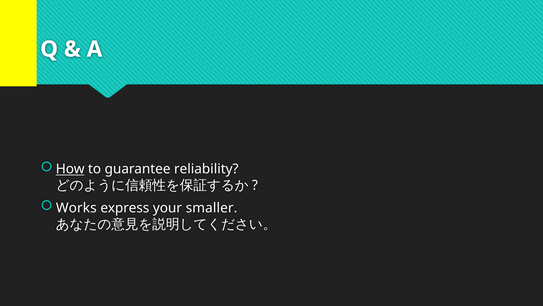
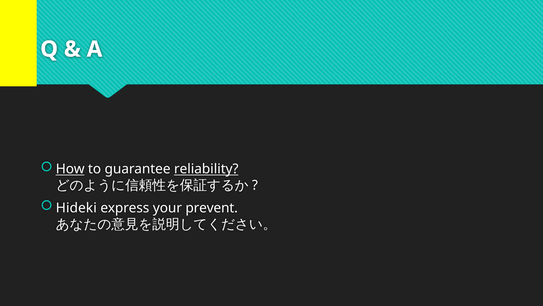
reliability underline: none -> present
Works: Works -> Hideki
smaller: smaller -> prevent
